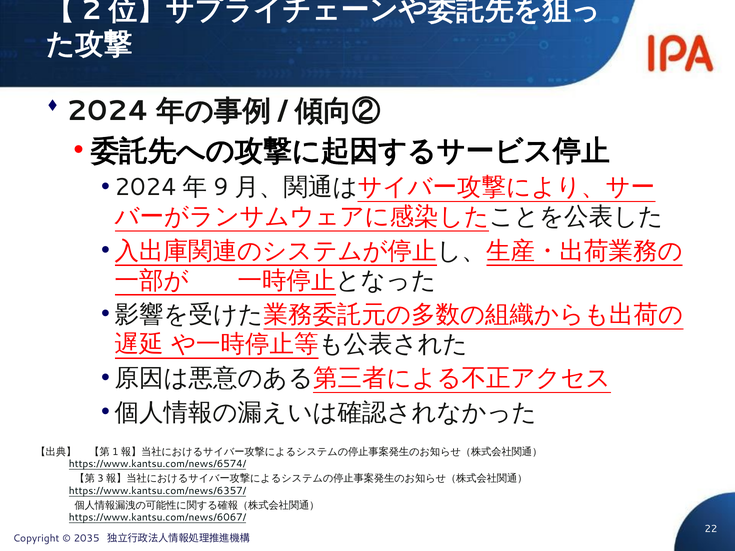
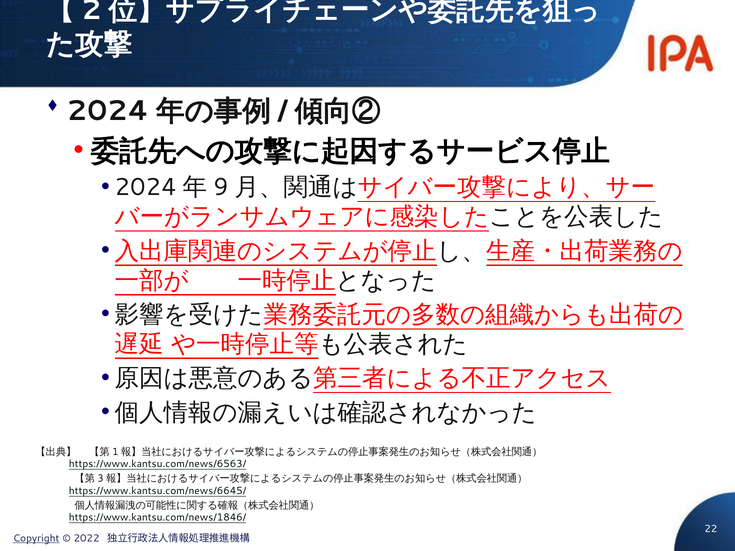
https://www.kantsu.com/news/6574/: https://www.kantsu.com/news/6574/ -> https://www.kantsu.com/news/6563/
https://www.kantsu.com/news/6357/: https://www.kantsu.com/news/6357/ -> https://www.kantsu.com/news/6645/
https://www.kantsu.com/news/6067/: https://www.kantsu.com/news/6067/ -> https://www.kantsu.com/news/1846/
Copyright underline: none -> present
2035: 2035 -> 2022
